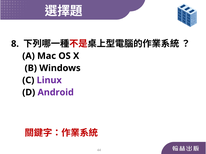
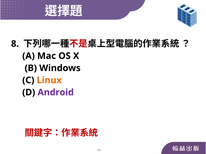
Linux colour: purple -> orange
